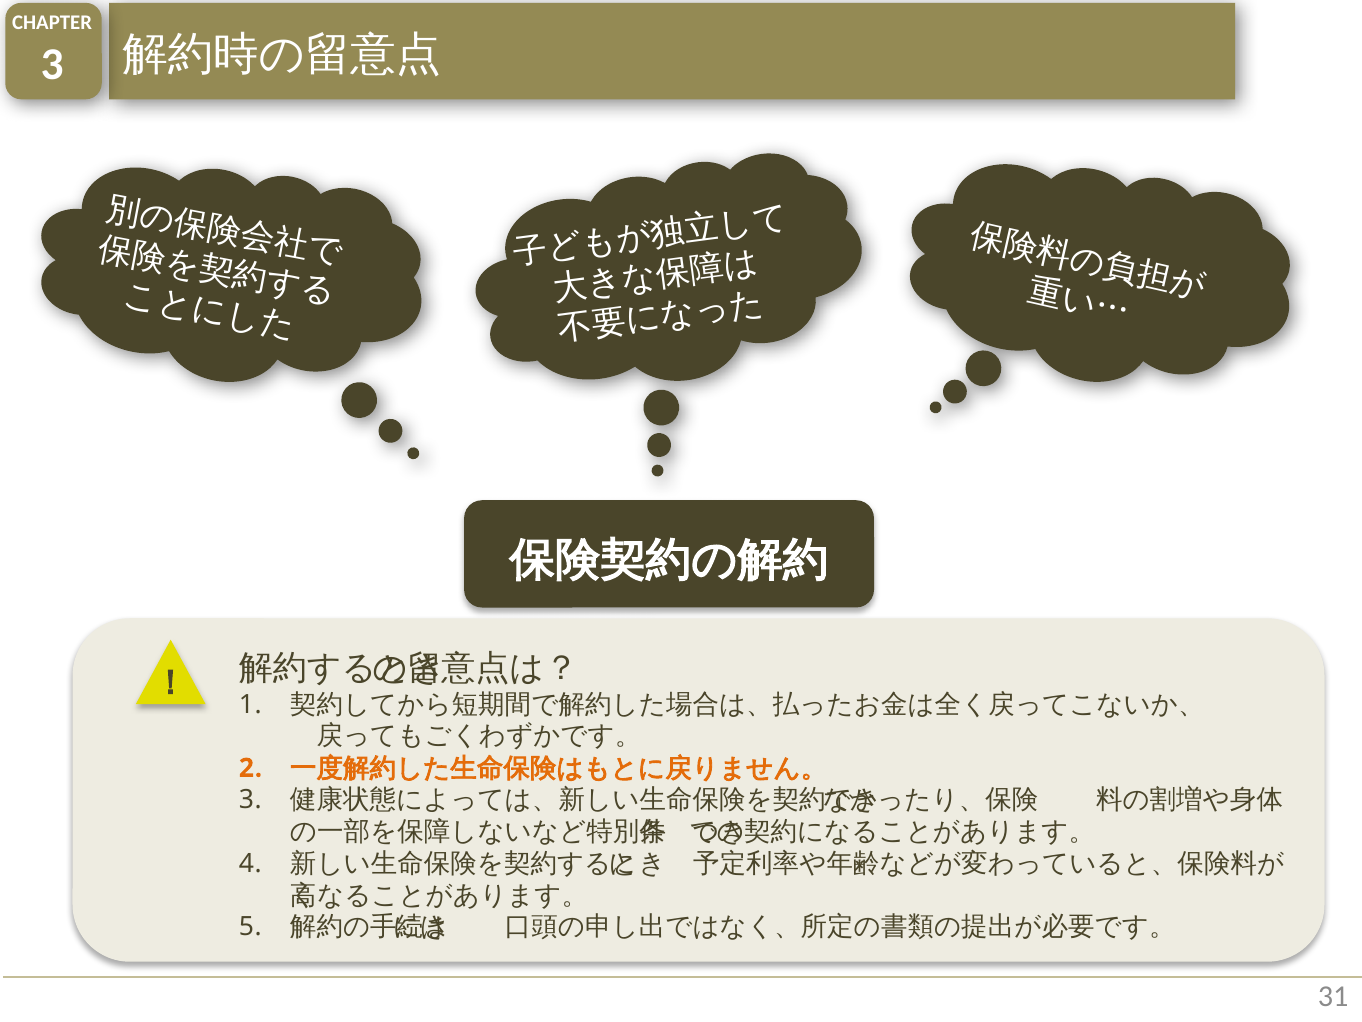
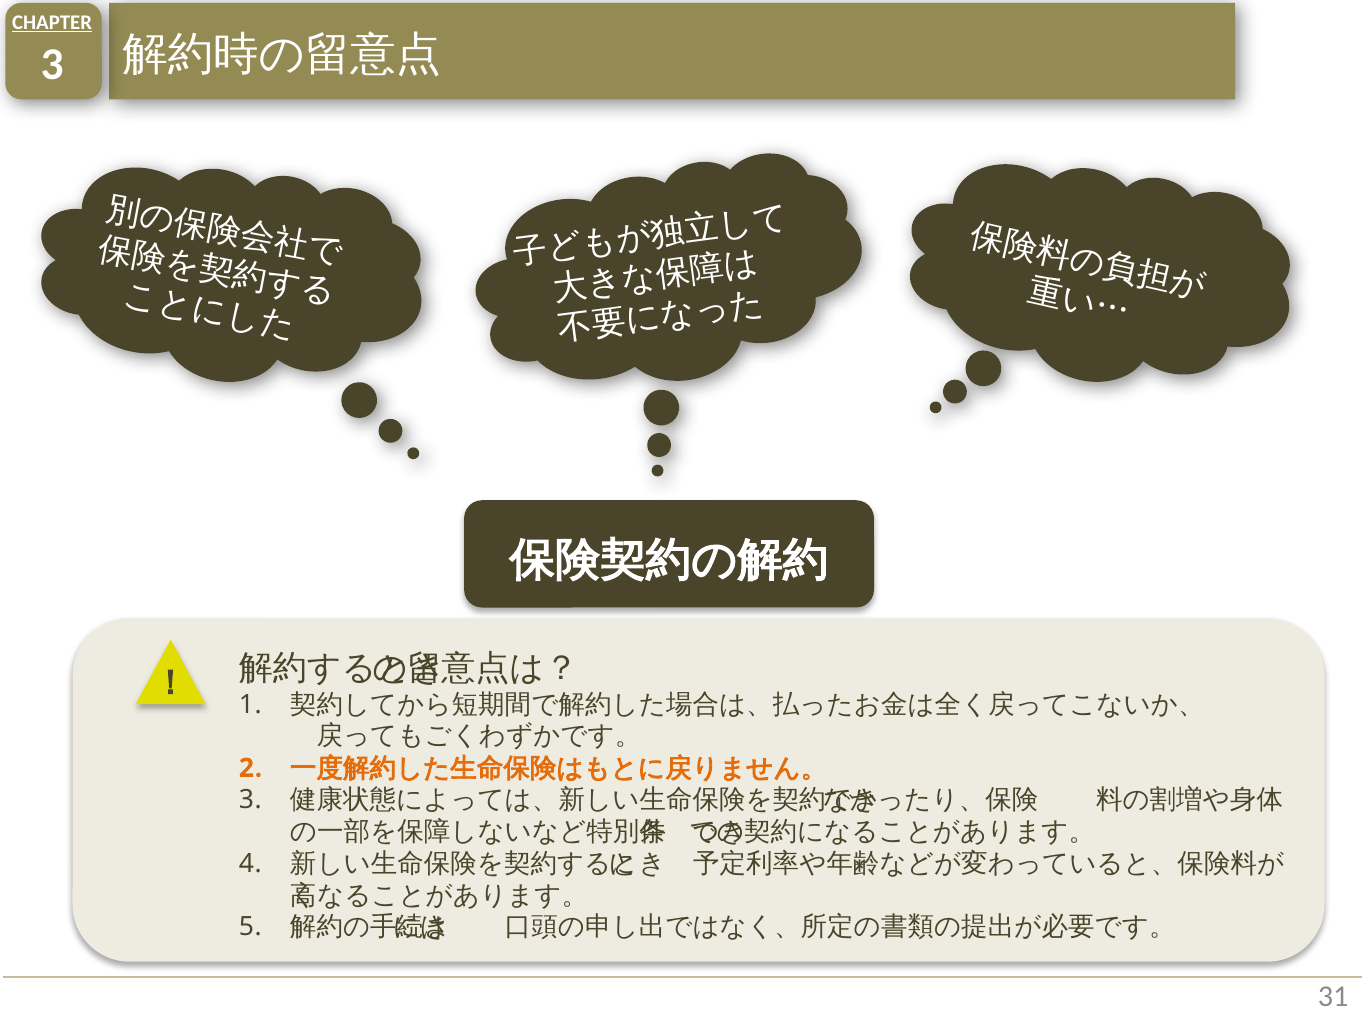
CHAPTER underline: none -> present
